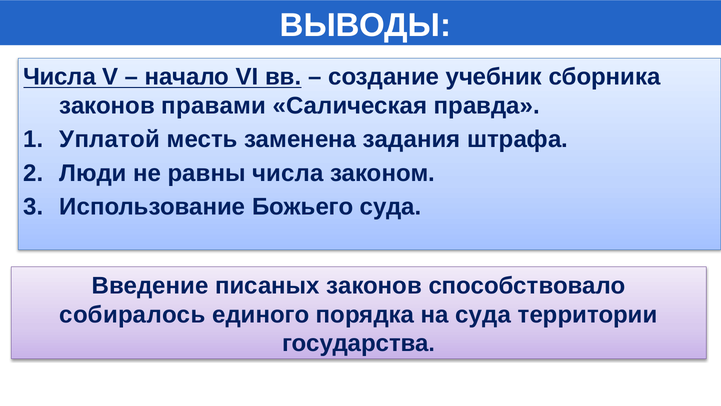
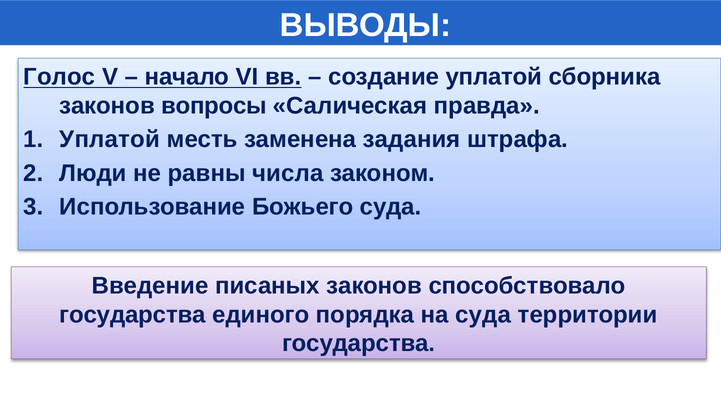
Числа at (60, 77): Числа -> Голос
создание учебник: учебник -> уплатой
правами: правами -> вопросы
собиралось at (132, 314): собиралось -> государства
